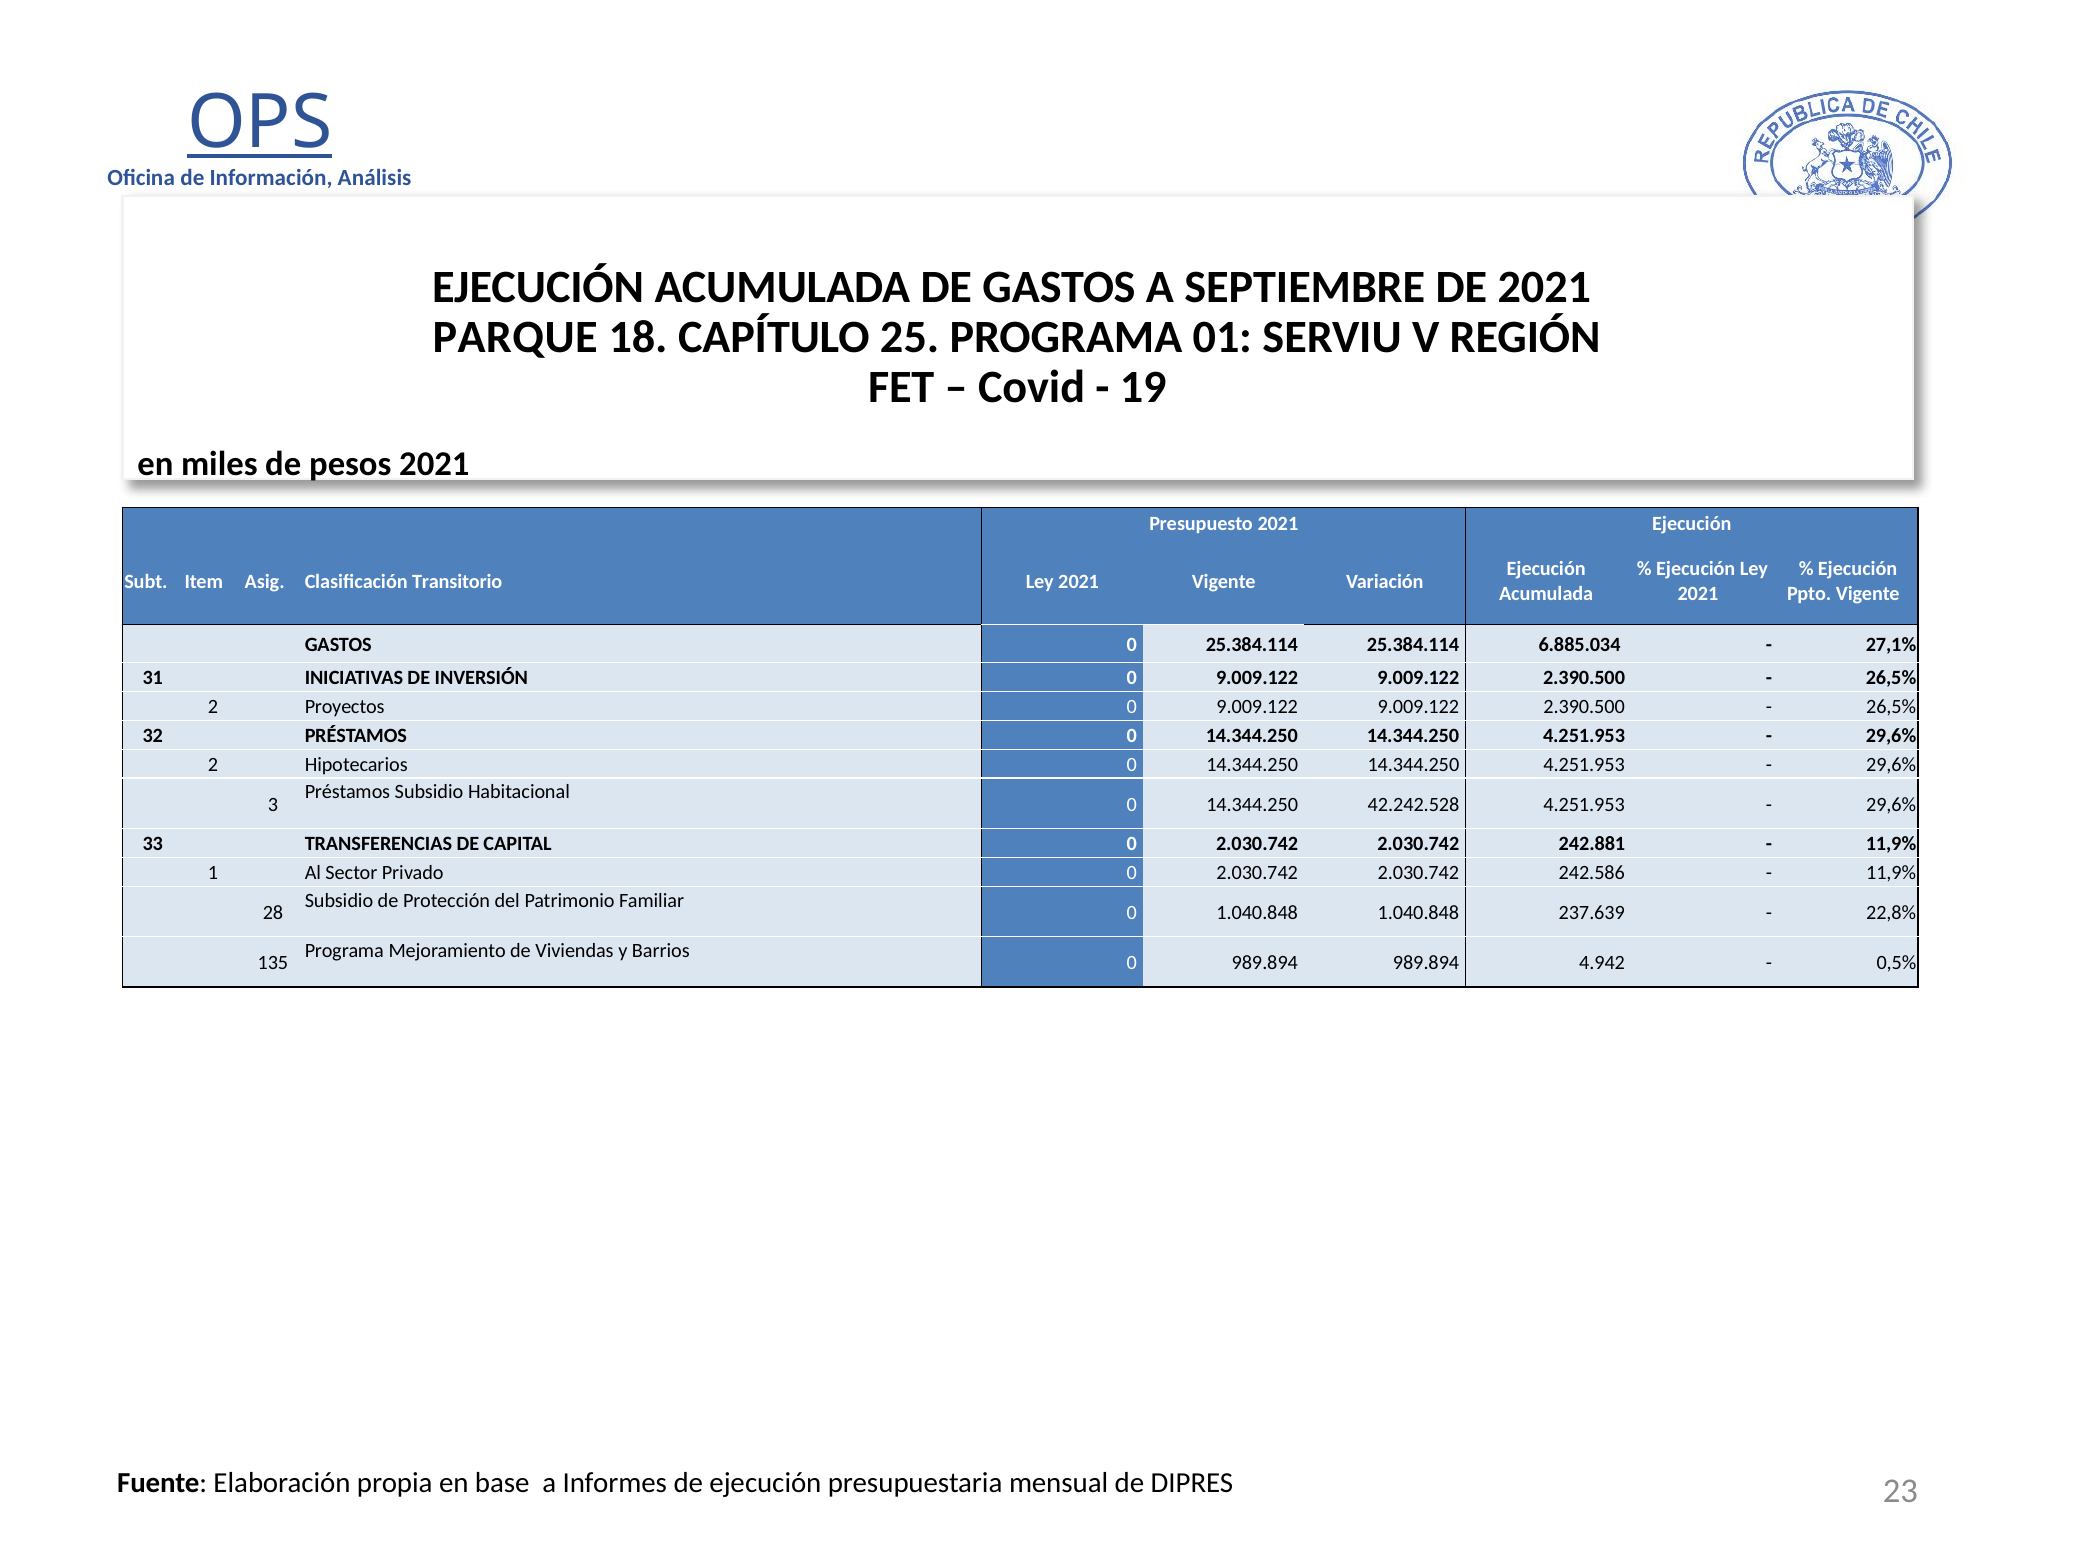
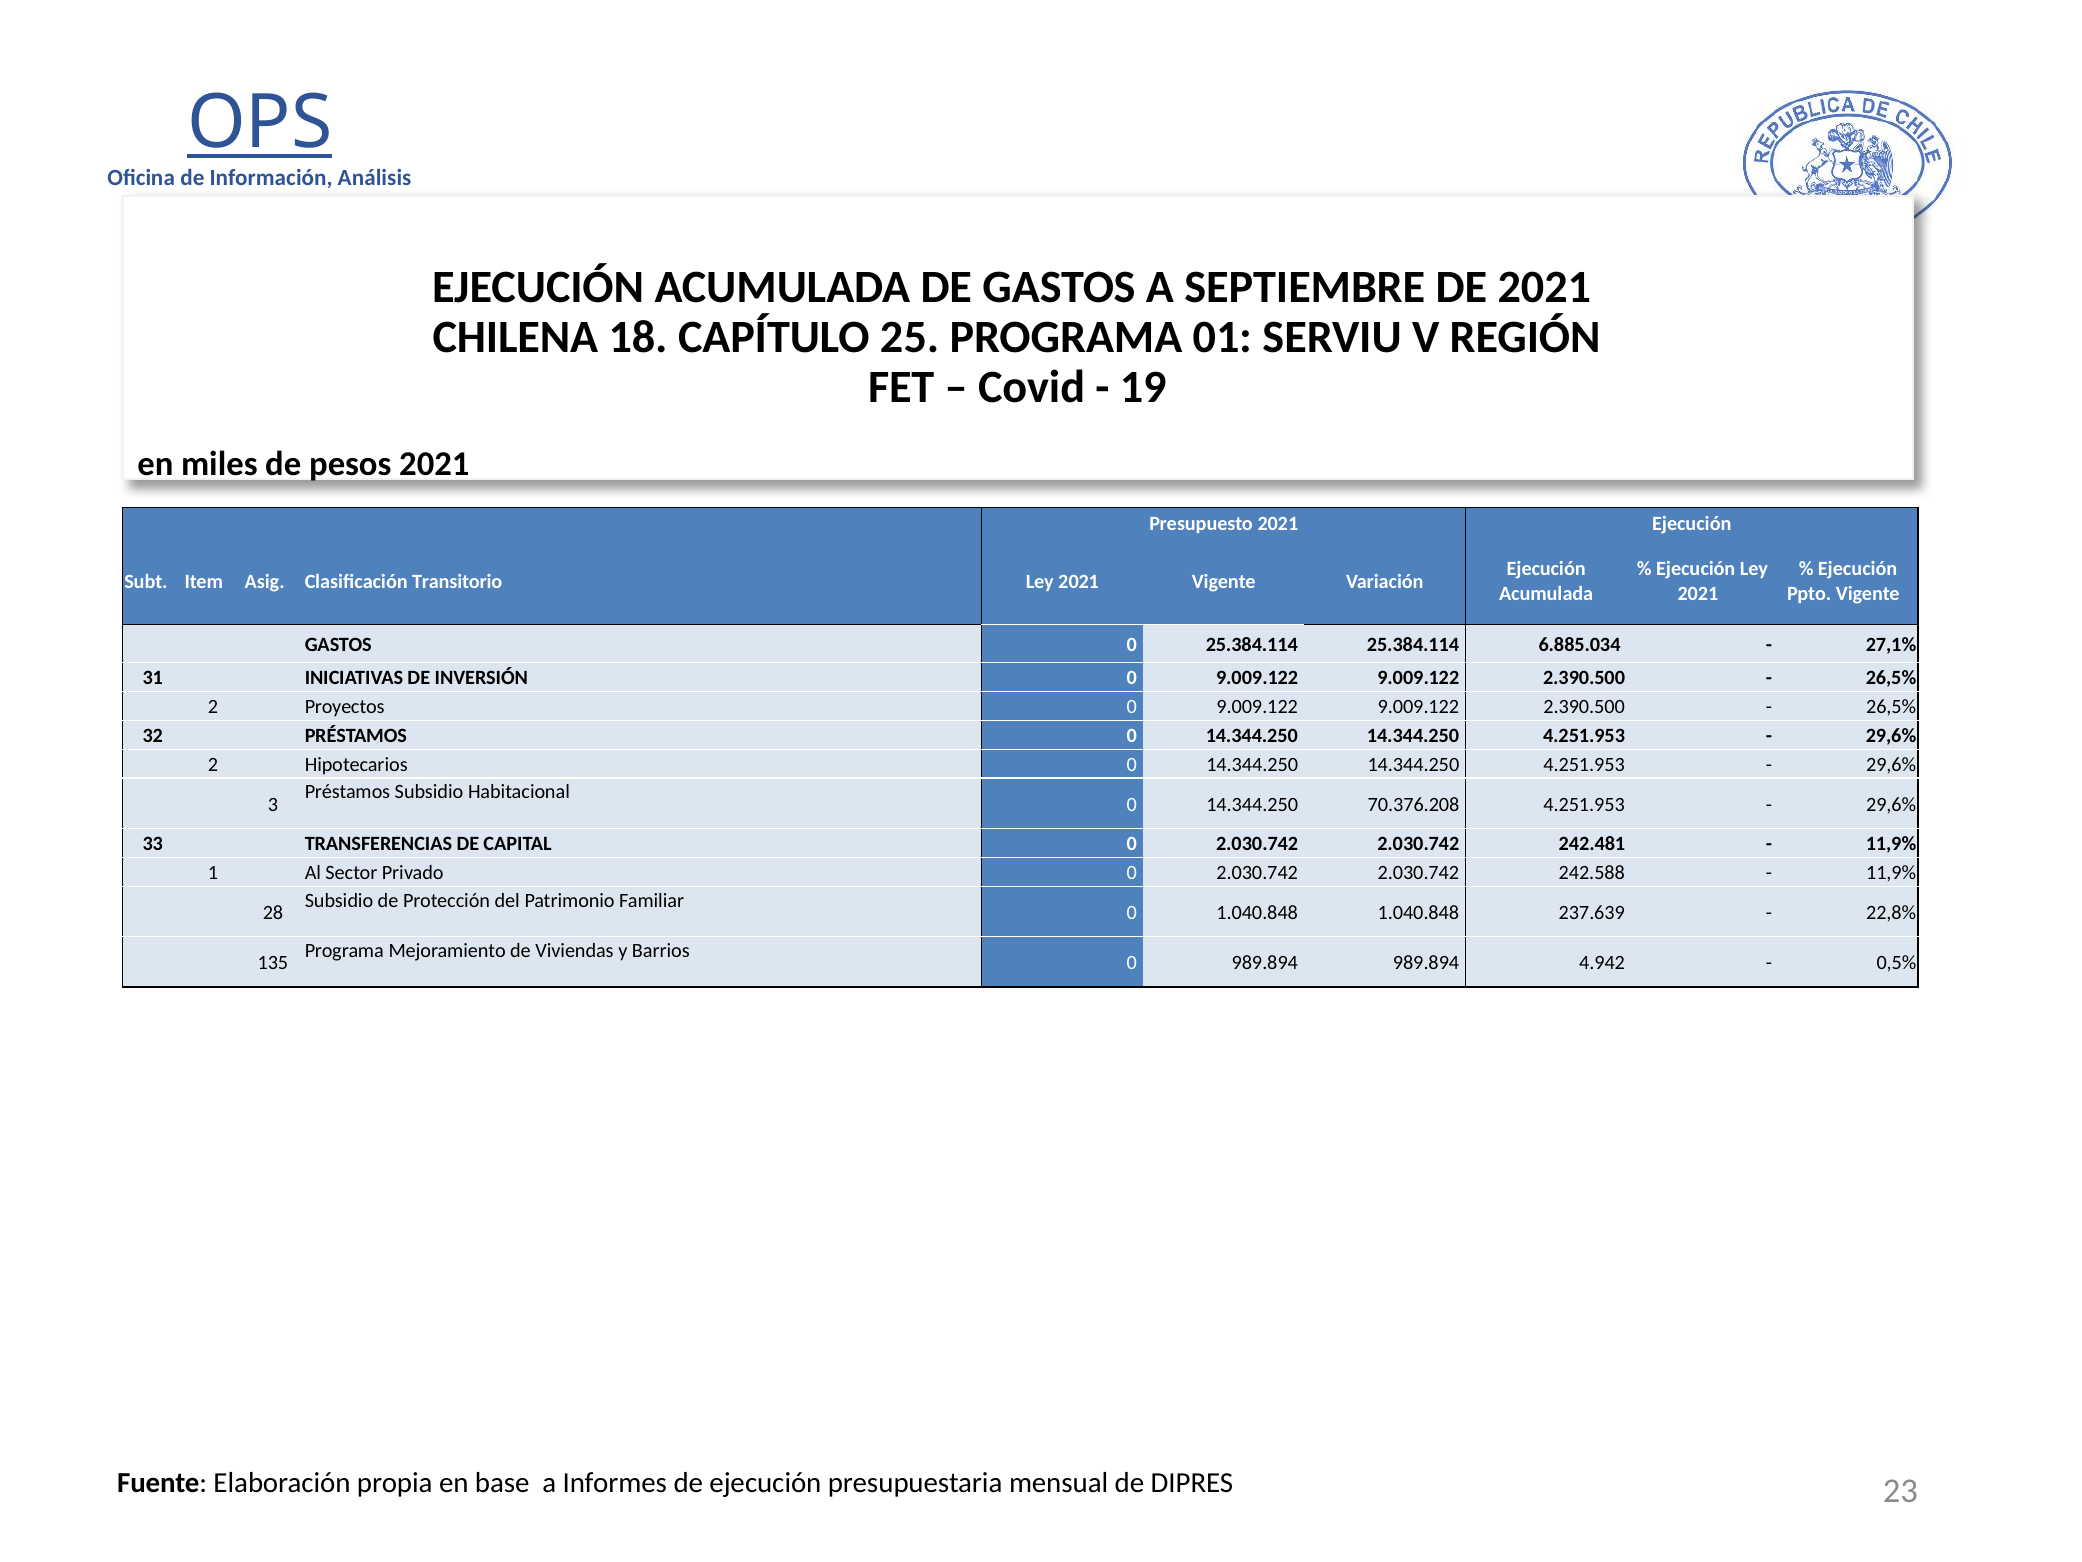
PARQUE: PARQUE -> CHILENA
42.242.528: 42.242.528 -> 70.376.208
242.881: 242.881 -> 242.481
242.586: 242.586 -> 242.588
